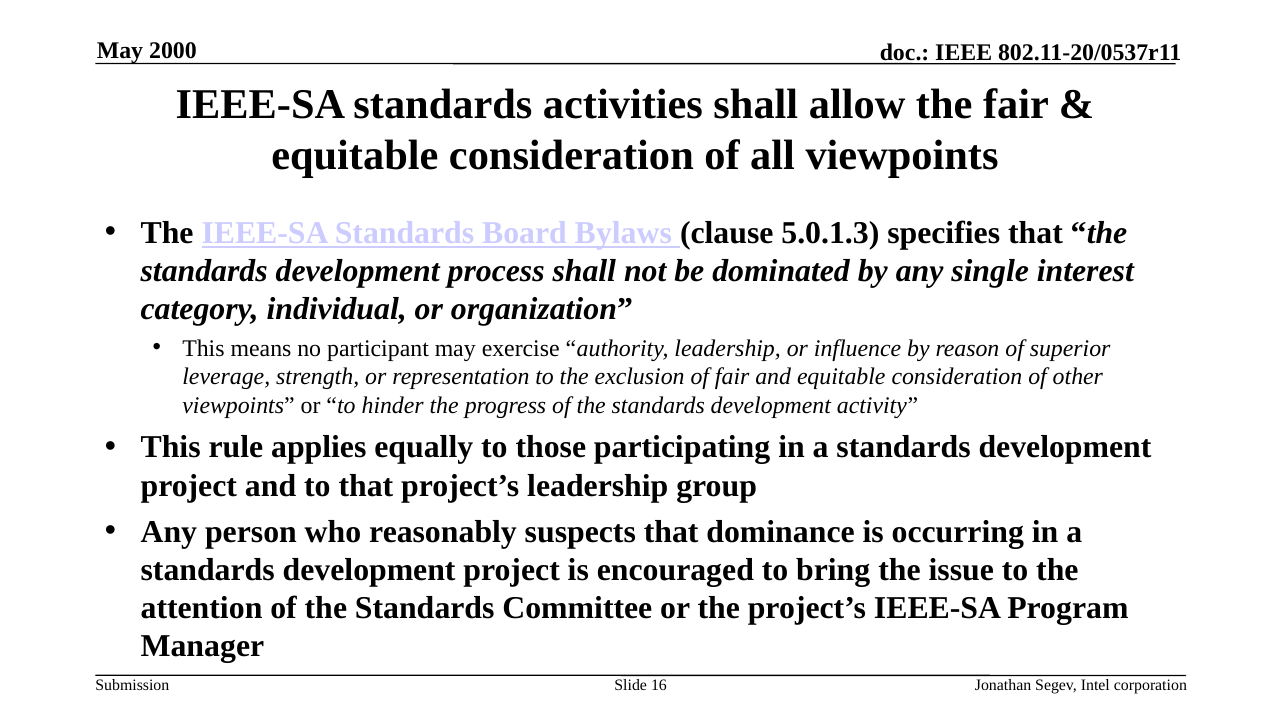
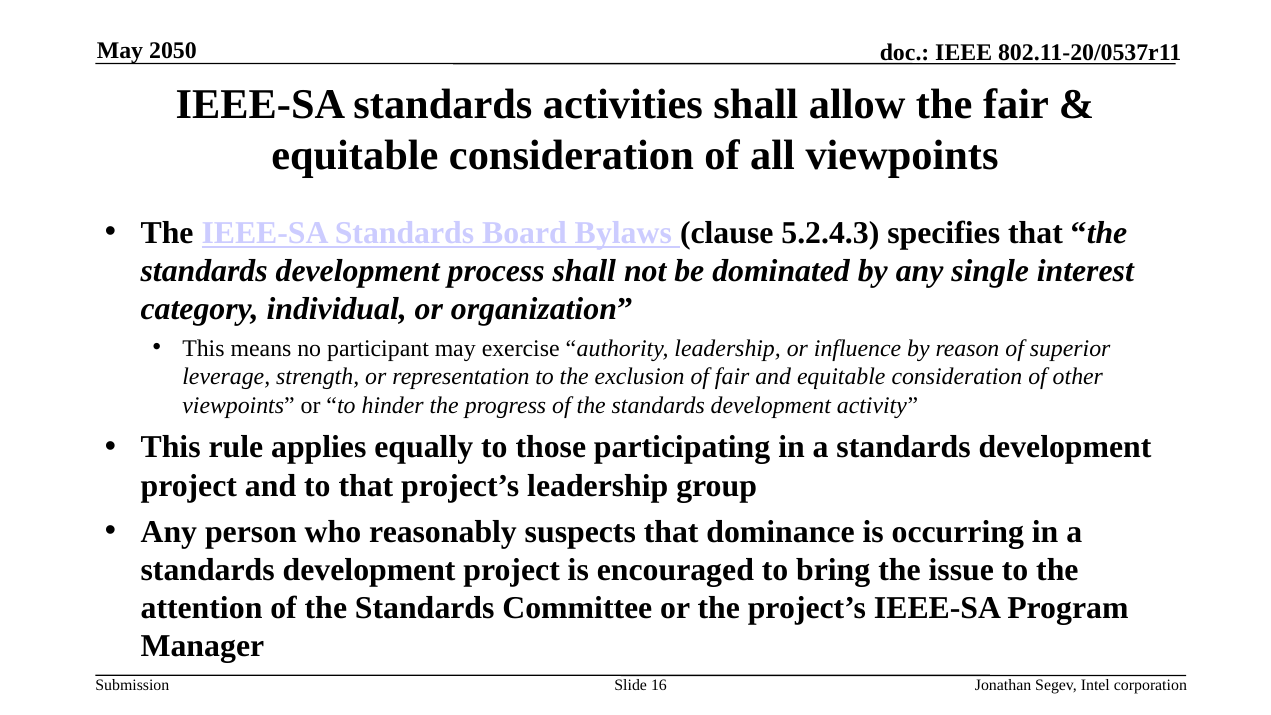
2000: 2000 -> 2050
5.0.1.3: 5.0.1.3 -> 5.2.4.3
